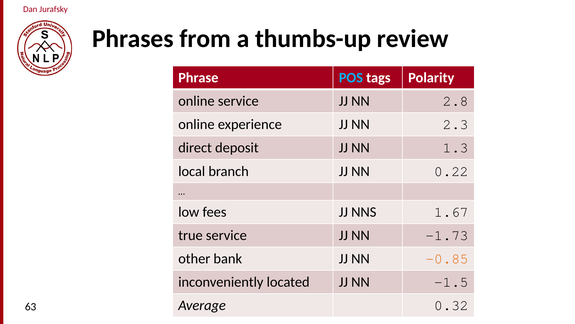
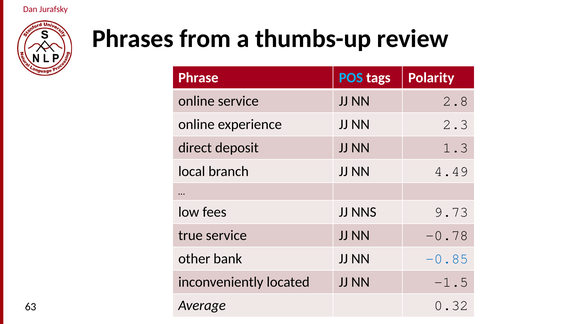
0.22: 0.22 -> 4.49
1.67: 1.67 -> 9.73
-1.73: -1.73 -> -0.78
-0.85 colour: orange -> blue
